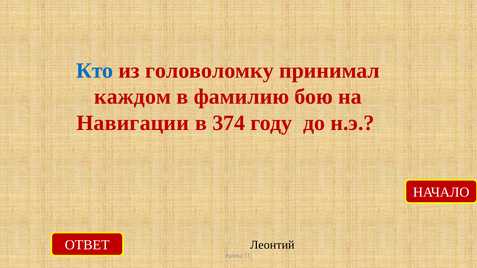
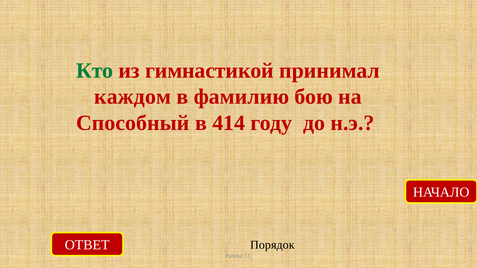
Кто colour: blue -> green
головоломку: головоломку -> гимнастикой
Навигации: Навигации -> Способный
374: 374 -> 414
Леонтий: Леонтий -> Порядок
